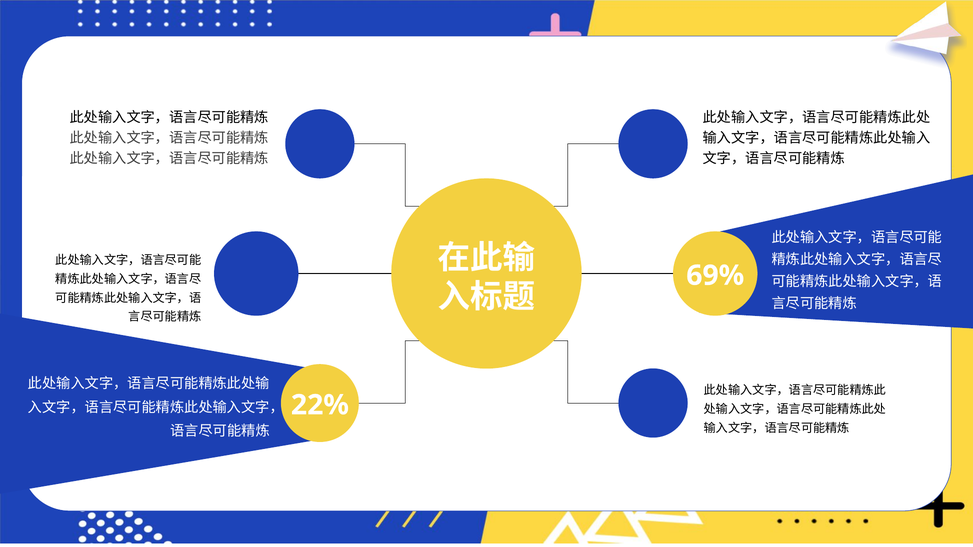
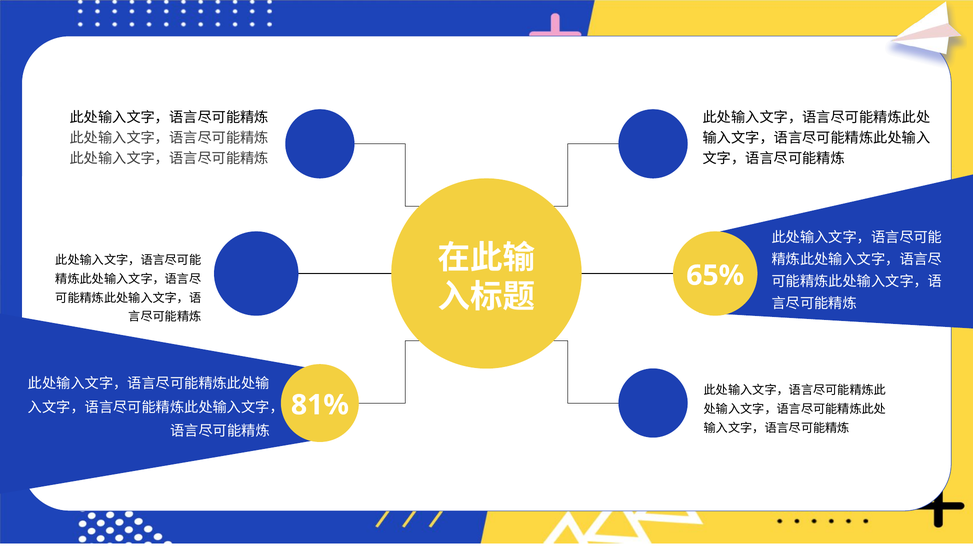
69%: 69% -> 65%
22%: 22% -> 81%
